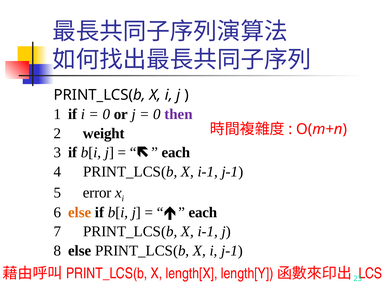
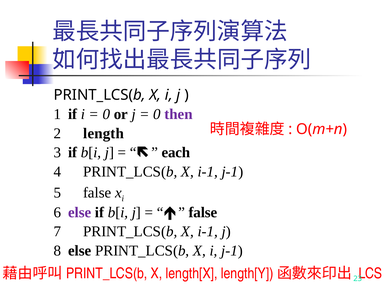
weight: weight -> length
5 error: error -> false
else at (80, 212) colour: orange -> purple
each at (203, 212): each -> false
